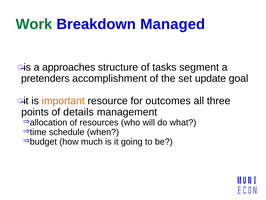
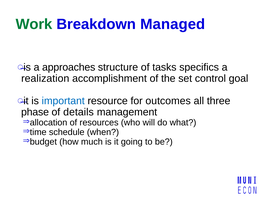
segment: segment -> specifics
pretenders: pretenders -> realization
update: update -> control
important colour: orange -> blue
points: points -> phase
